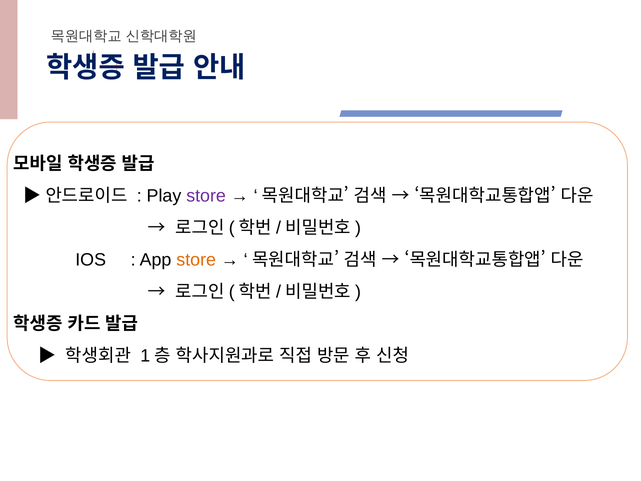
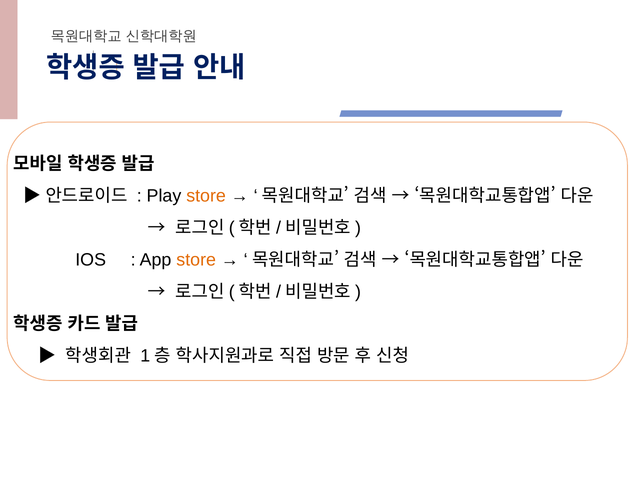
store at (206, 196) colour: purple -> orange
